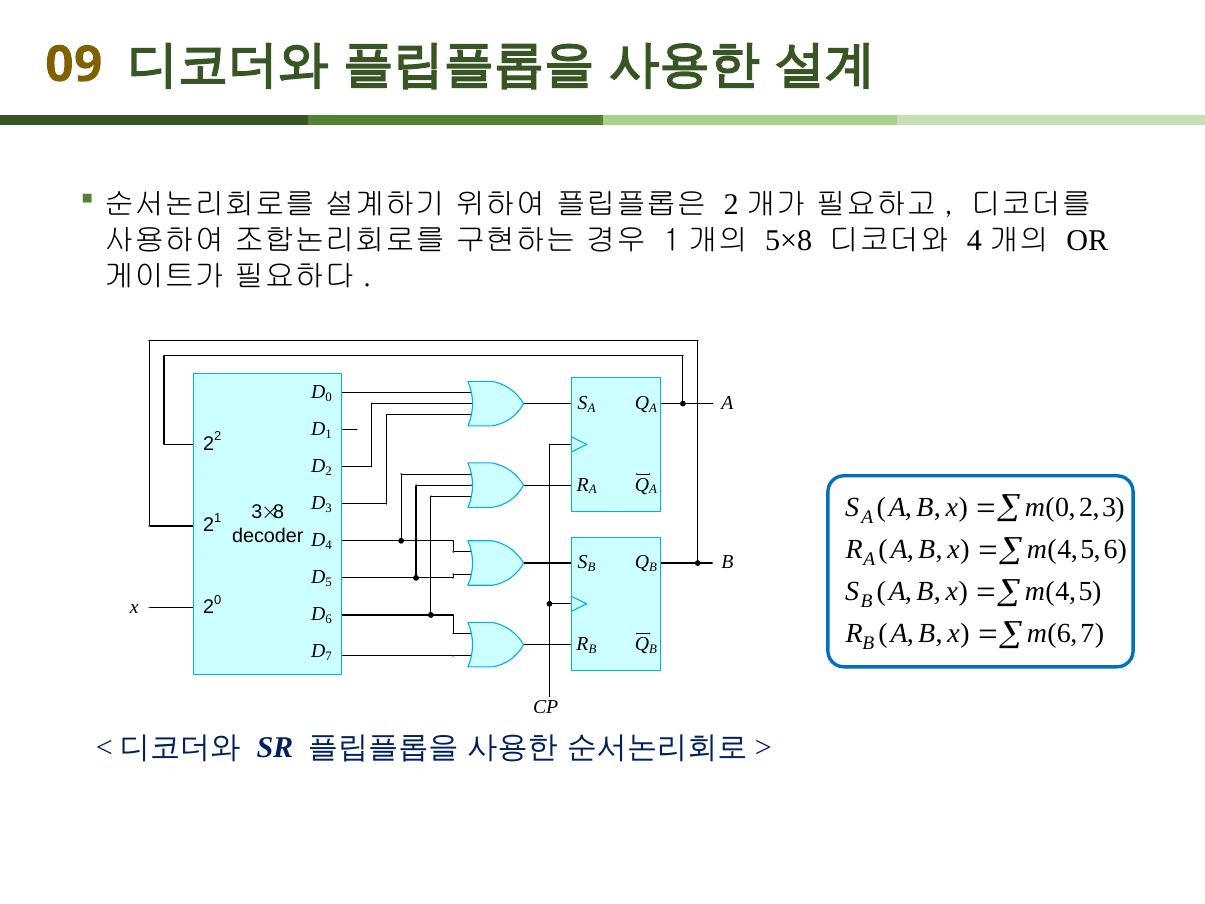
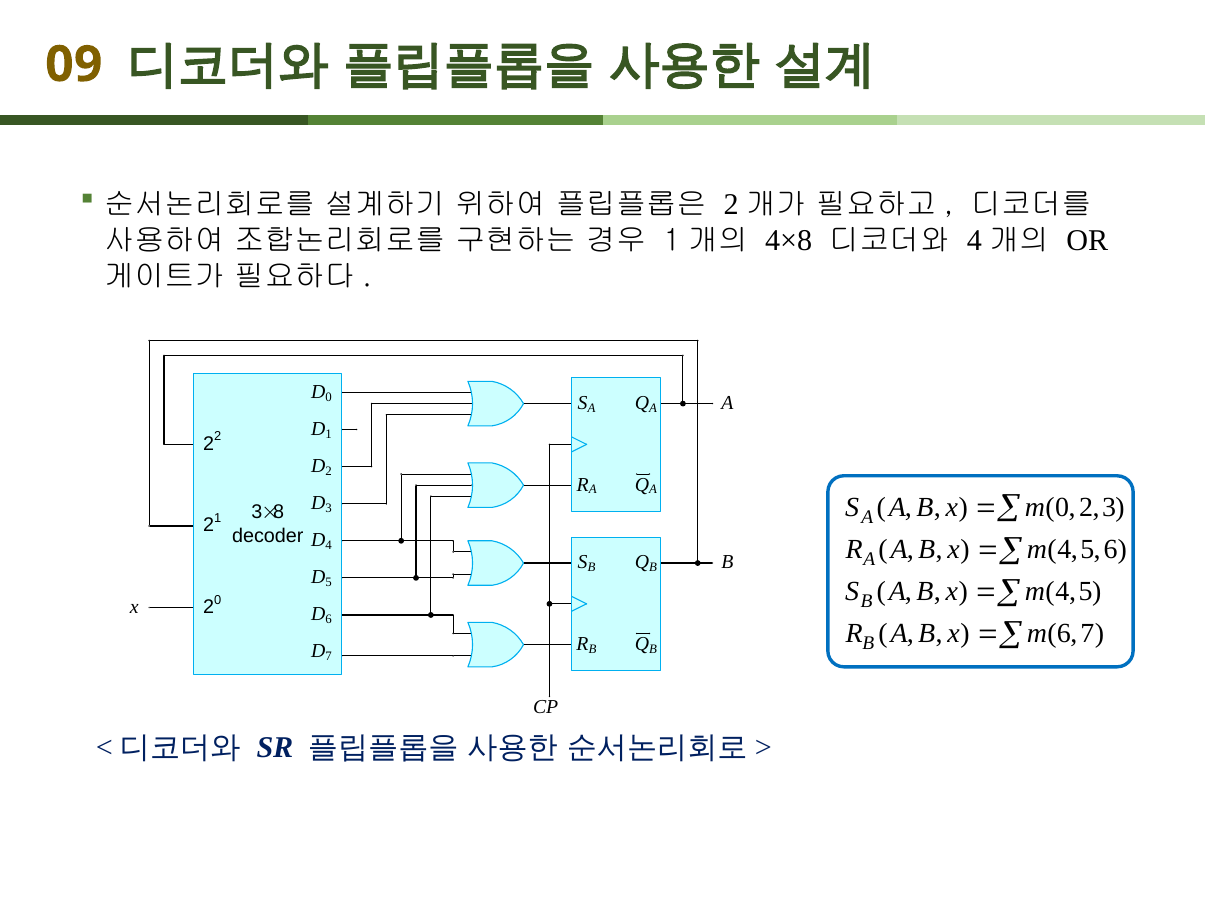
5×8: 5×8 -> 4×8
